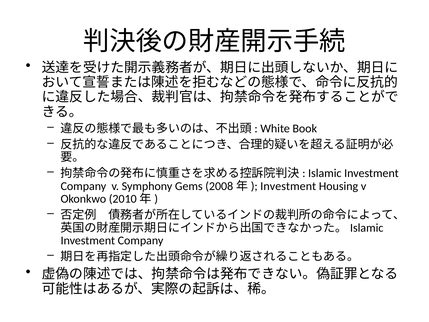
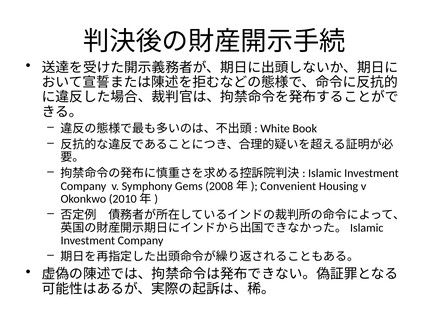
Investment at (288, 186): Investment -> Convenient
